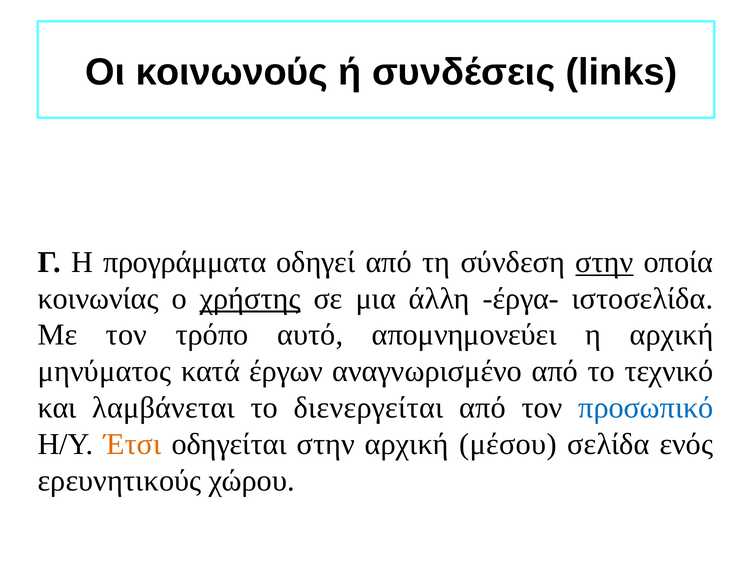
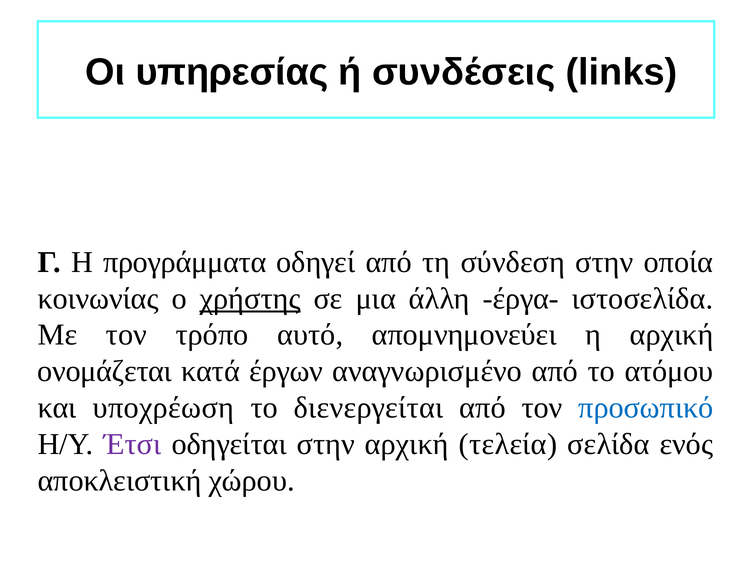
κοινωνούς: κοινωνούς -> υπηρεσίας
στην at (604, 262) underline: present -> none
μηνύματος: μηνύματος -> ονομάζεται
τεχνικό: τεχνικό -> ατόμου
λαμβάνεται: λαμβάνεται -> υποχρέωση
Έτσι colour: orange -> purple
μέσου: μέσου -> τελεία
ερευνητικούς: ερευνητικούς -> αποκλειστική
